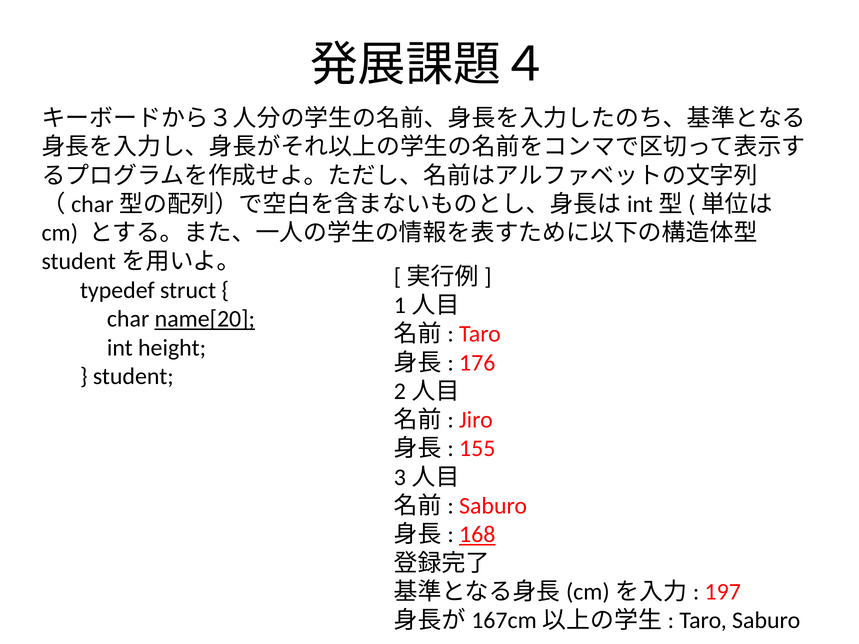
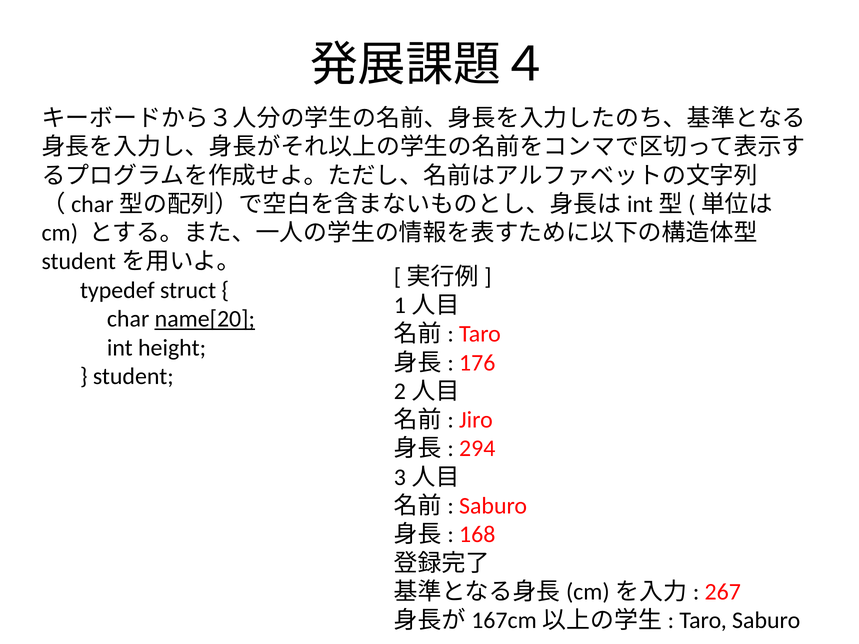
155: 155 -> 294
168 underline: present -> none
197: 197 -> 267
